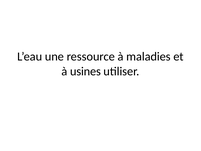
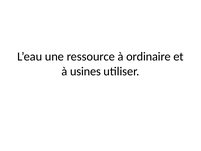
maladies: maladies -> ordinaire
